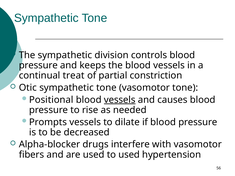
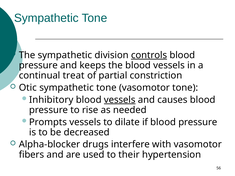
controls underline: none -> present
Positional: Positional -> Inhibitory
to used: used -> their
